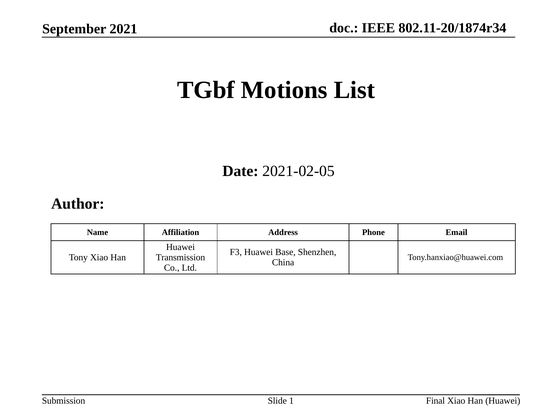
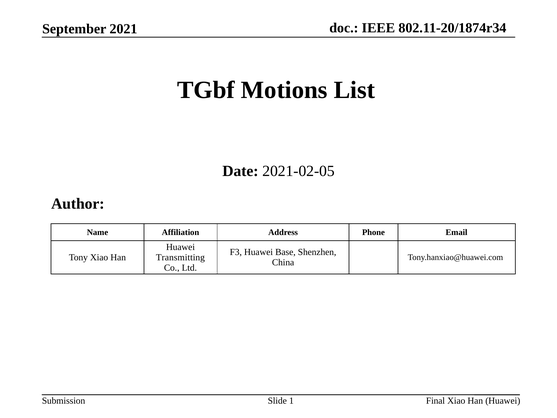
Transmission: Transmission -> Transmitting
